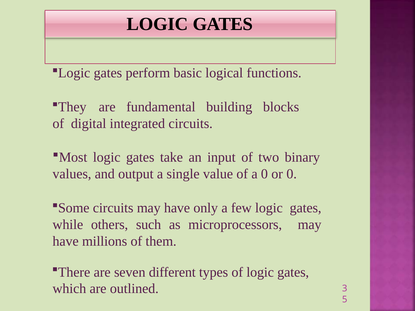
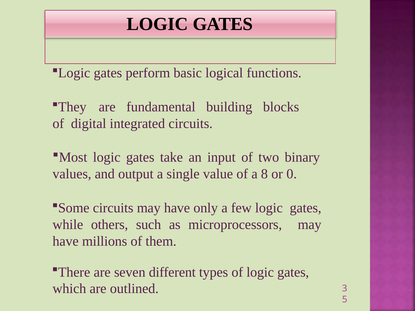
a 0: 0 -> 8
